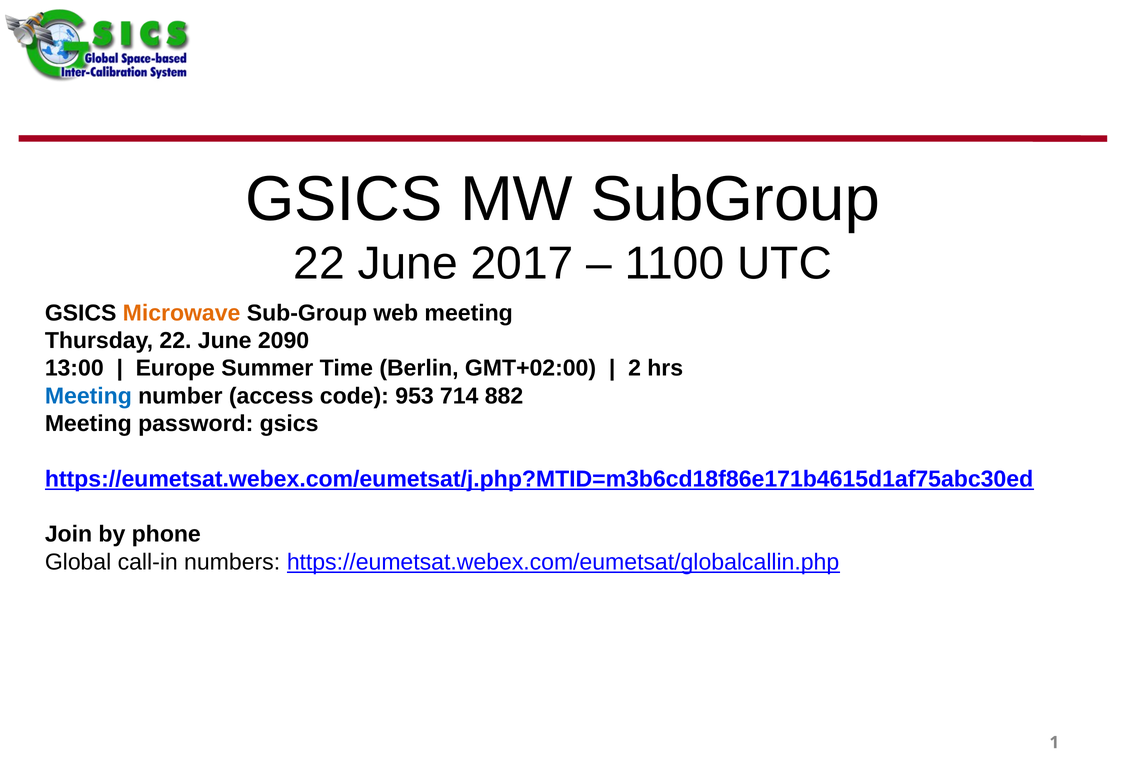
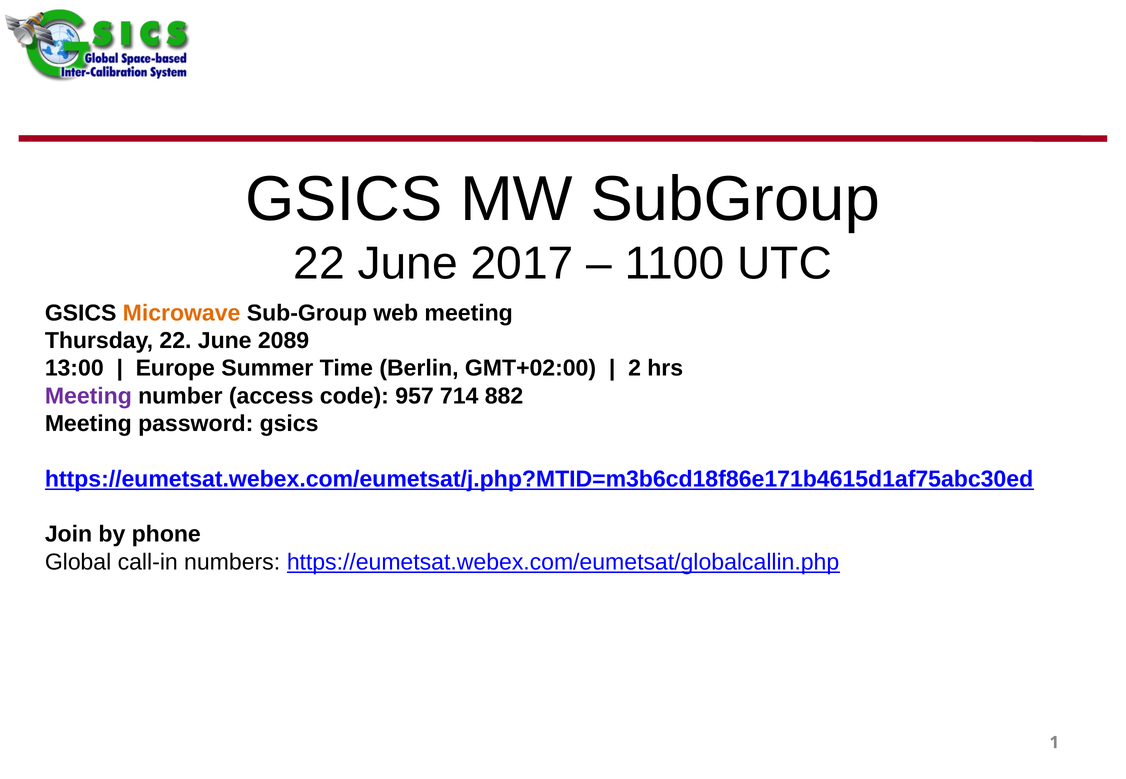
2090: 2090 -> 2089
Meeting at (88, 396) colour: blue -> purple
953: 953 -> 957
